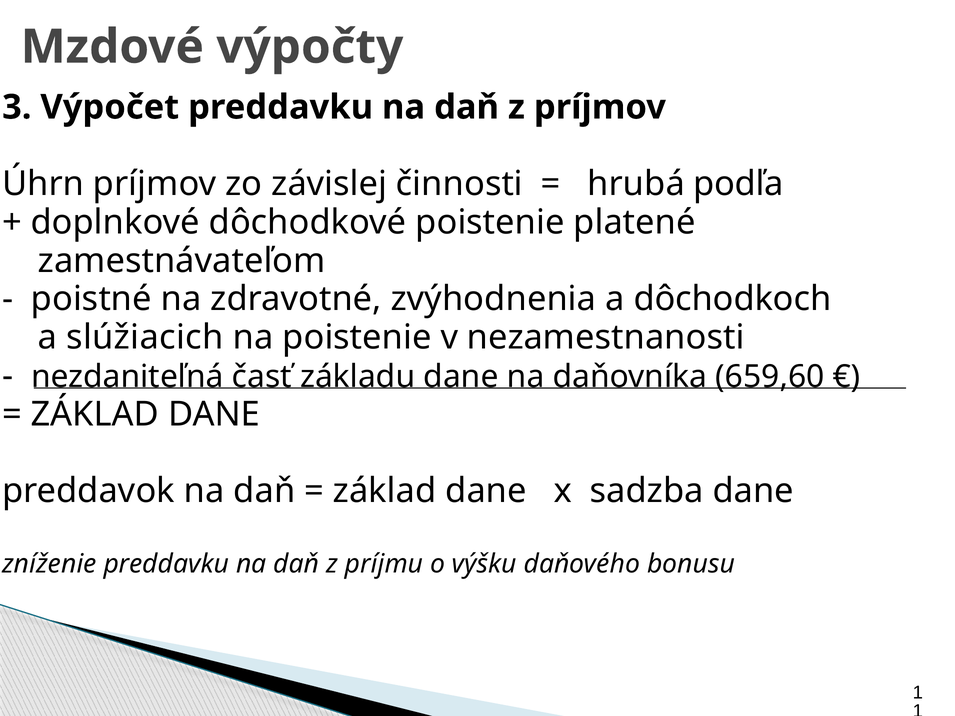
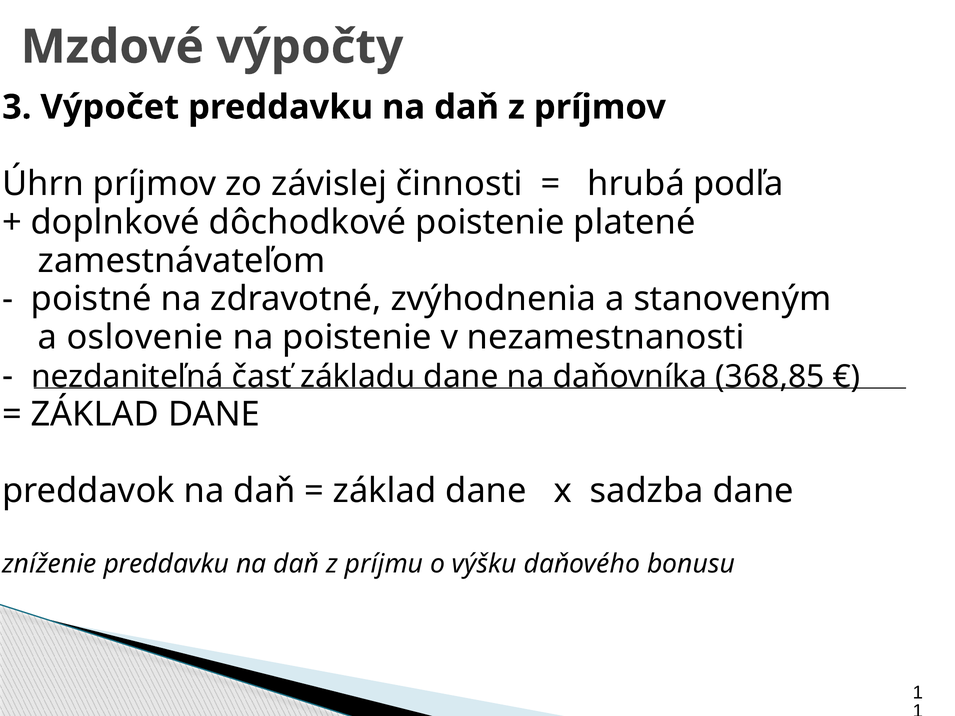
dôchodkoch: dôchodkoch -> stanoveným
slúžiacich: slúžiacich -> oslovenie
659,60: 659,60 -> 368,85
